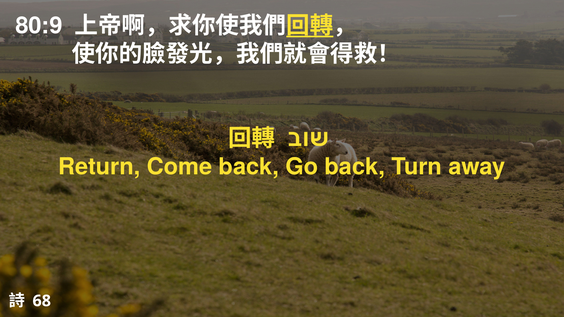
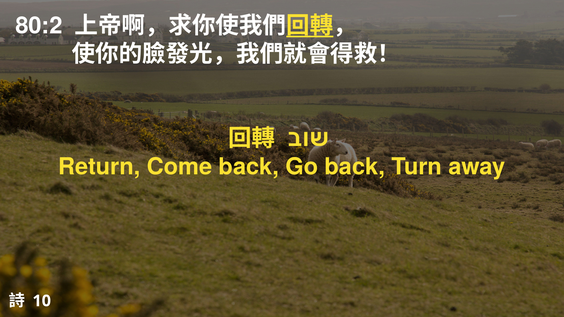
80:9: 80:9 -> 80:2
68: 68 -> 10
